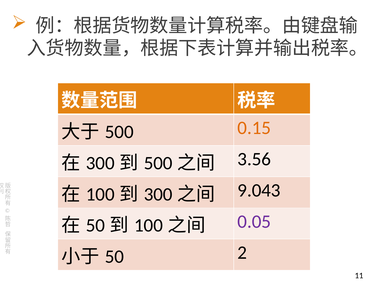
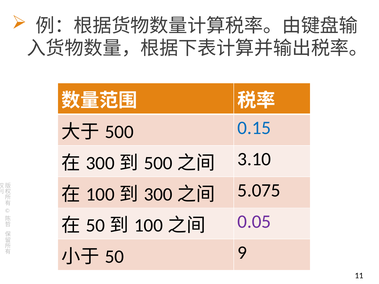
0.15 colour: orange -> blue
3.56: 3.56 -> 3.10
9.043: 9.043 -> 5.075
2: 2 -> 9
